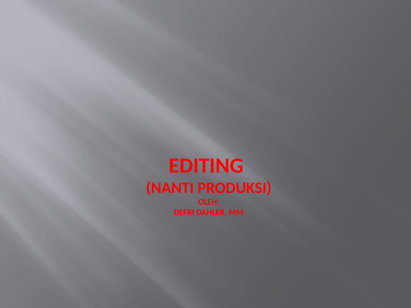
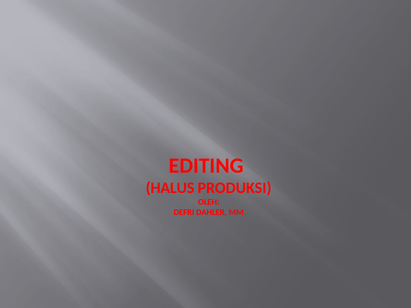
NANTI: NANTI -> HALUS
